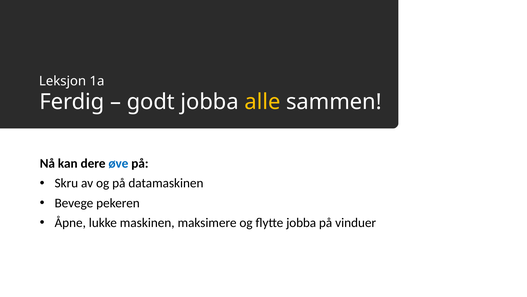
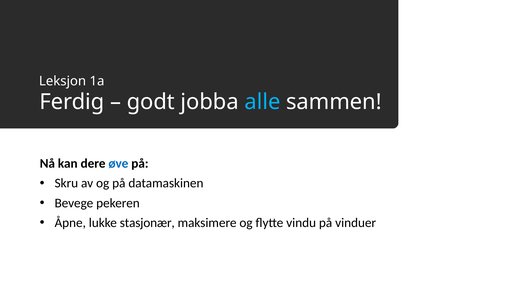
alle colour: yellow -> light blue
maskinen: maskinen -> stasjonær
flytte jobba: jobba -> vindu
